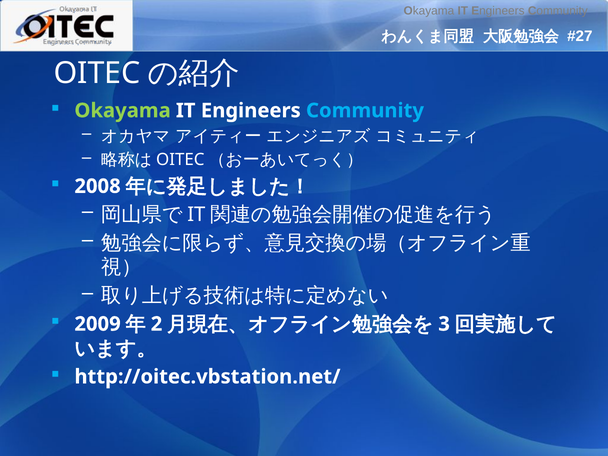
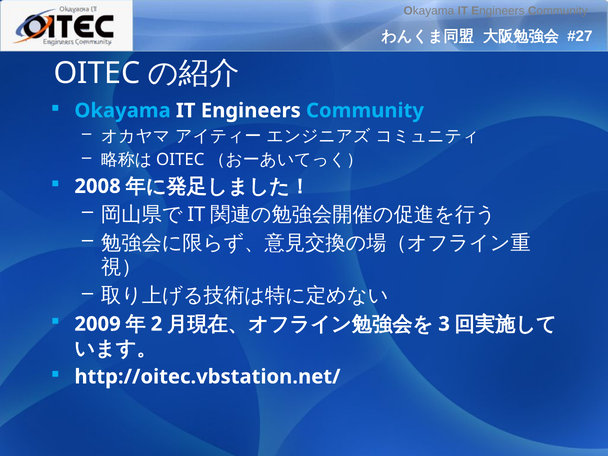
Okayama at (123, 111) colour: light green -> light blue
